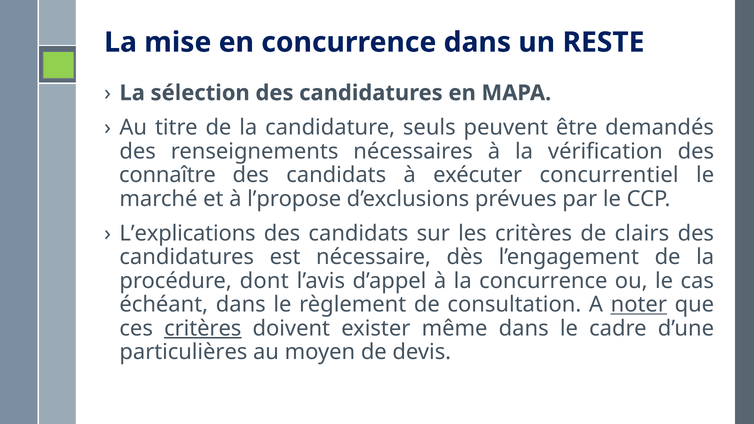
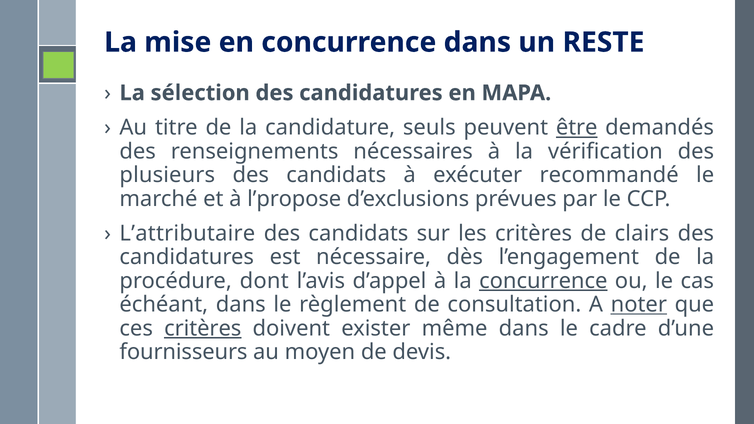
être underline: none -> present
connaître: connaître -> plusieurs
concurrentiel: concurrentiel -> recommandé
L’explications: L’explications -> L’attributaire
concurrence at (543, 281) underline: none -> present
particulières: particulières -> fournisseurs
